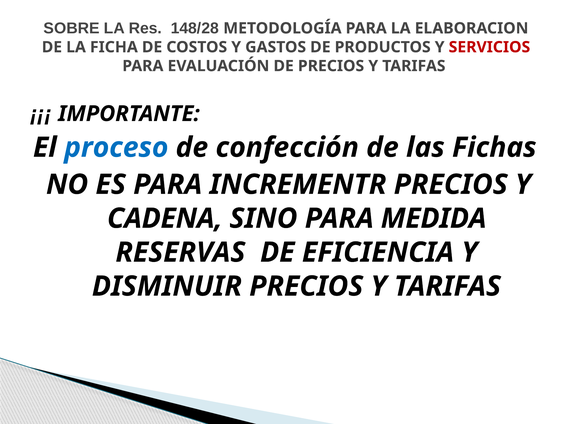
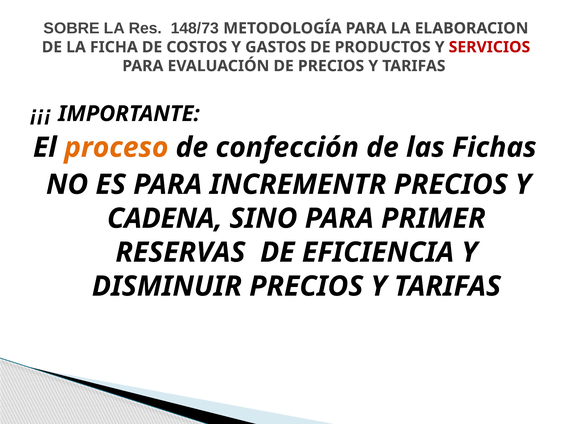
148/28: 148/28 -> 148/73
proceso colour: blue -> orange
MEDIDA: MEDIDA -> PRIMER
